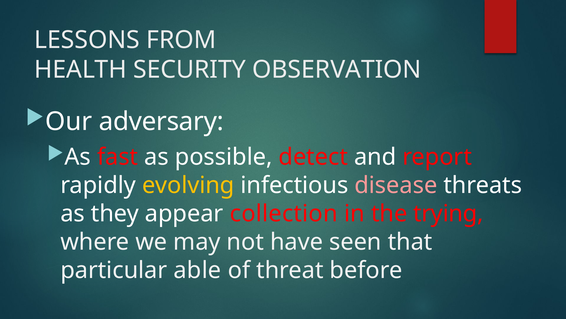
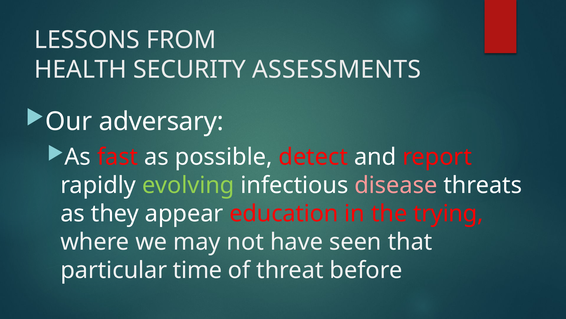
OBSERVATION: OBSERVATION -> ASSESSMENTS
evolving colour: yellow -> light green
collection: collection -> education
able: able -> time
